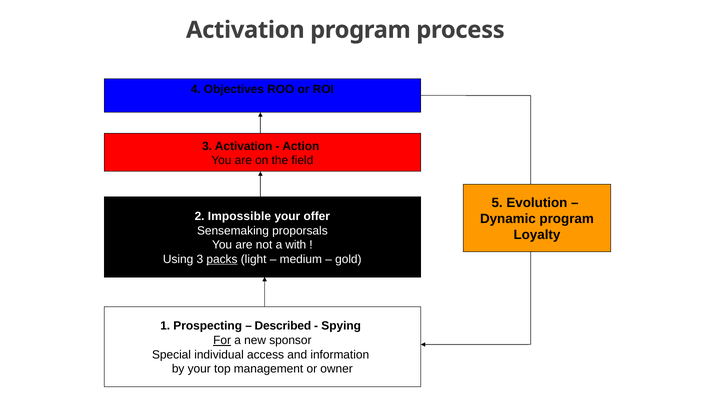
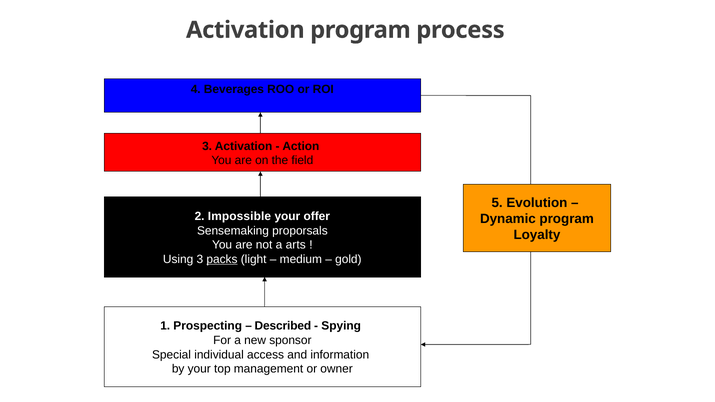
Objectives: Objectives -> Beverages
with: with -> arts
For underline: present -> none
